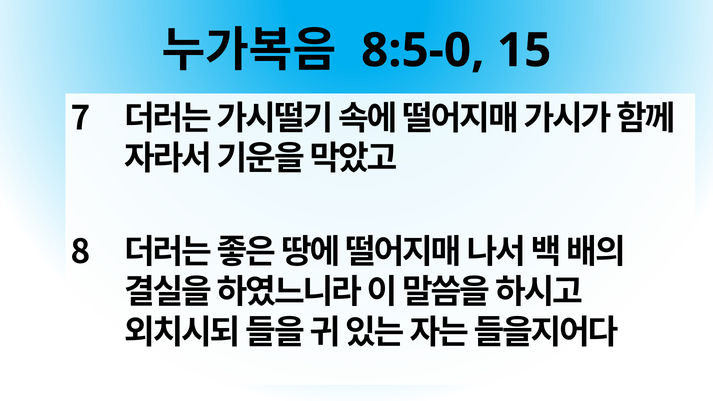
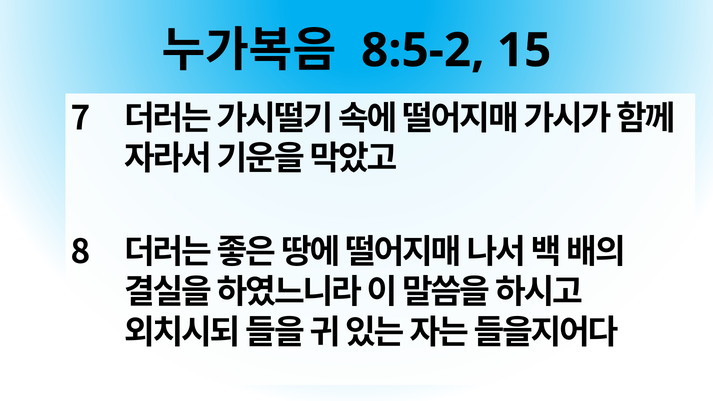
8:5-0: 8:5-0 -> 8:5-2
